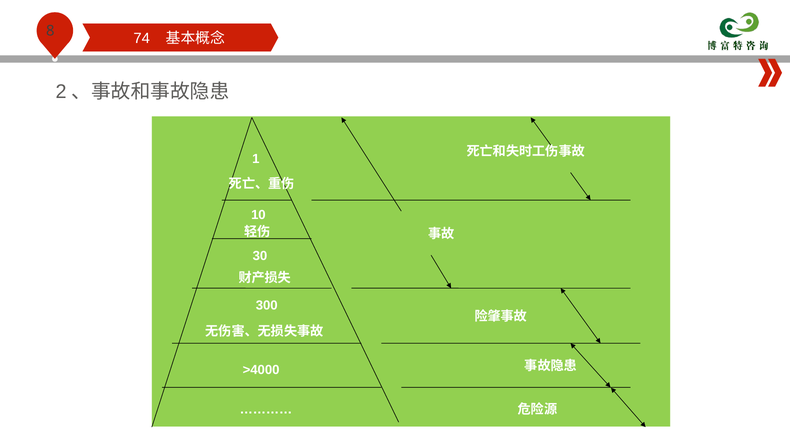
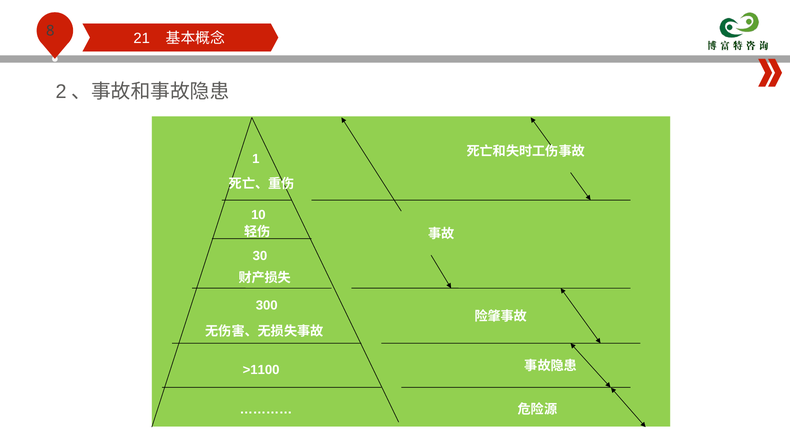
74: 74 -> 21
>4000: >4000 -> >1100
